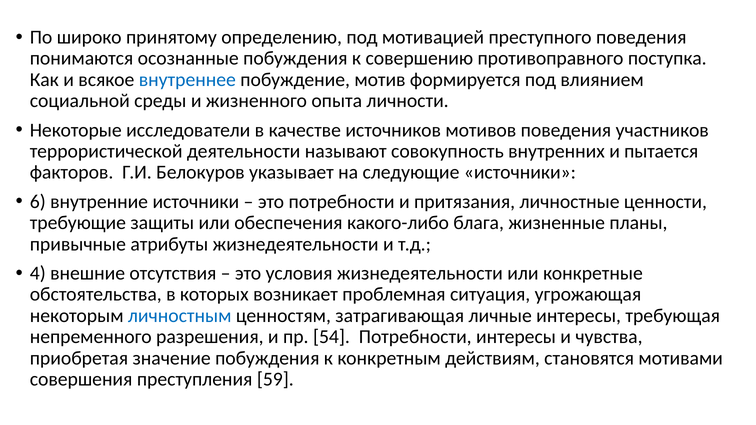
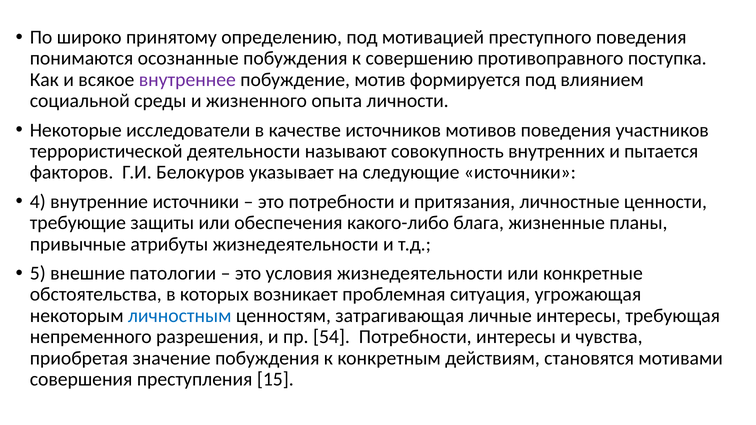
внутреннее colour: blue -> purple
6: 6 -> 4
4: 4 -> 5
отсутствия: отсутствия -> патологии
59: 59 -> 15
